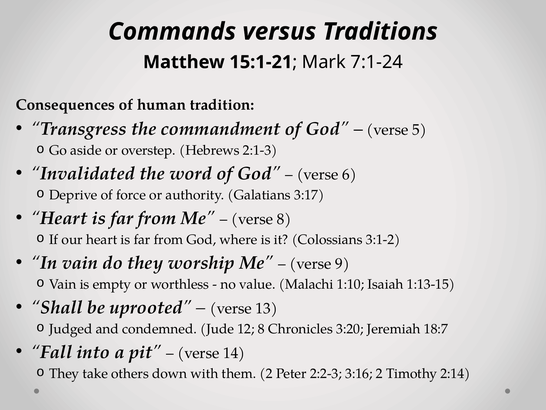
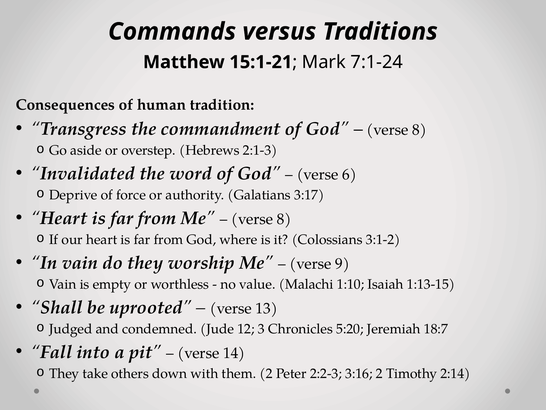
5 at (420, 130): 5 -> 8
12 8: 8 -> 3
3:20: 3:20 -> 5:20
